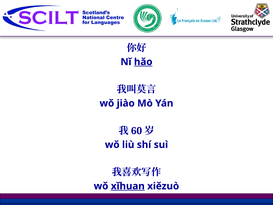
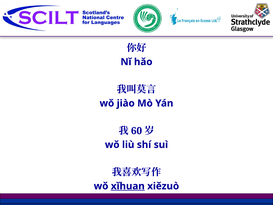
hǎo underline: present -> none
